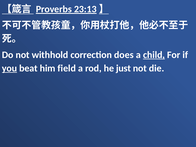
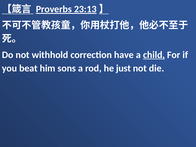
does: does -> have
you underline: present -> none
field: field -> sons
